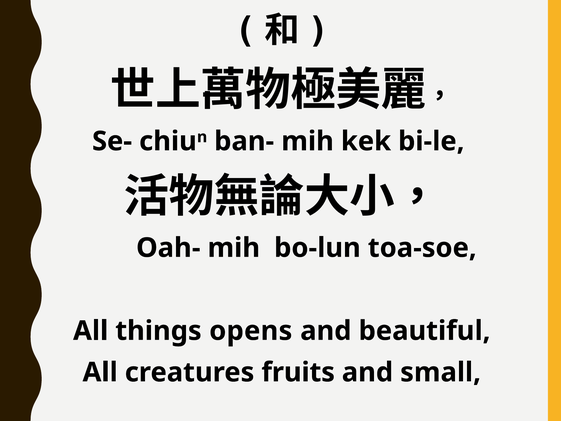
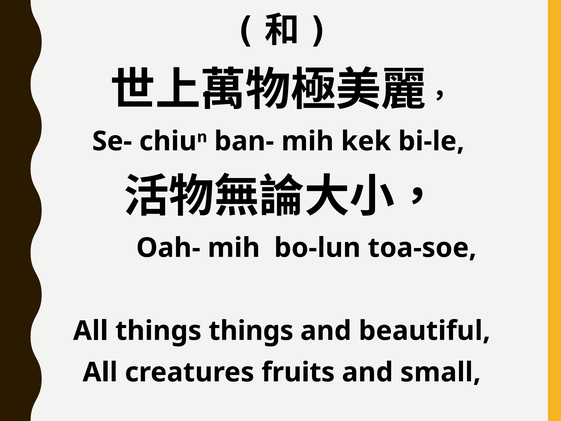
things opens: opens -> things
